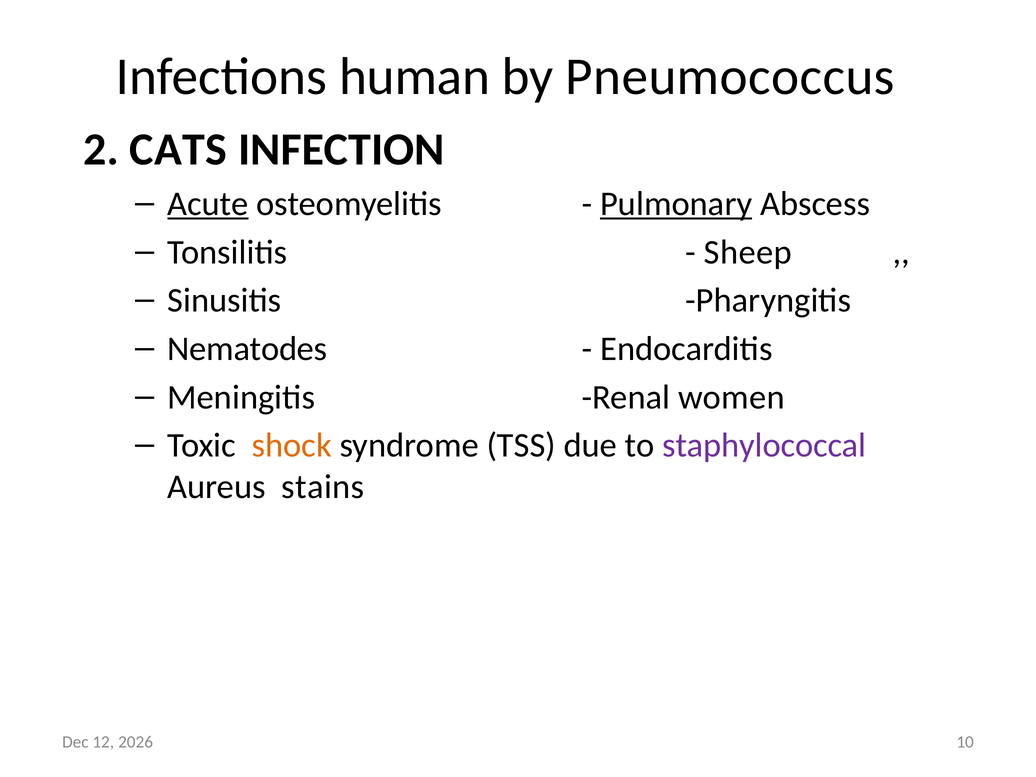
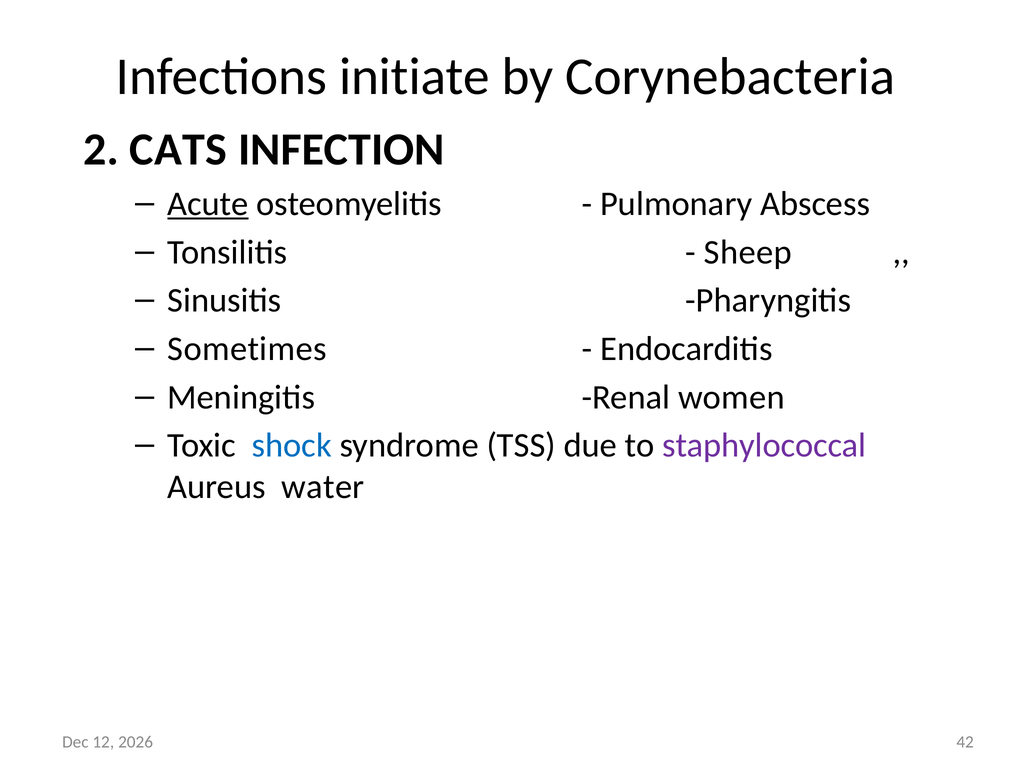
human: human -> initiate
Pneumococcus: Pneumococcus -> Corynebacteria
Pulmonary underline: present -> none
Nematodes: Nematodes -> Sometimes
shock colour: orange -> blue
stains: stains -> water
10: 10 -> 42
